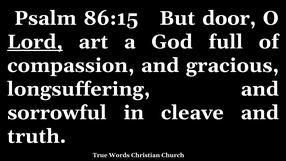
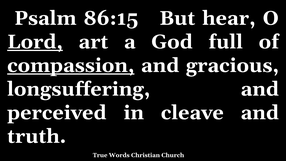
door: door -> hear
compassion underline: none -> present
sorrowful: sorrowful -> perceived
